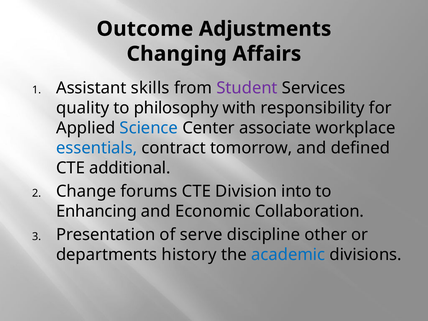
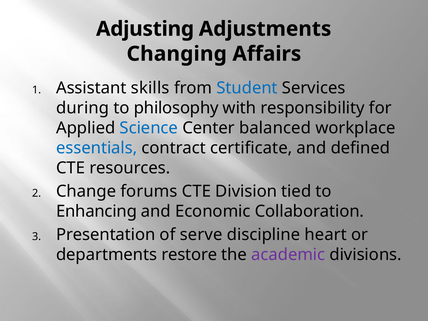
Outcome: Outcome -> Adjusting
Student colour: purple -> blue
quality: quality -> during
associate: associate -> balanced
tomorrow: tomorrow -> certificate
additional: additional -> resources
into: into -> tied
other: other -> heart
history: history -> restore
academic colour: blue -> purple
